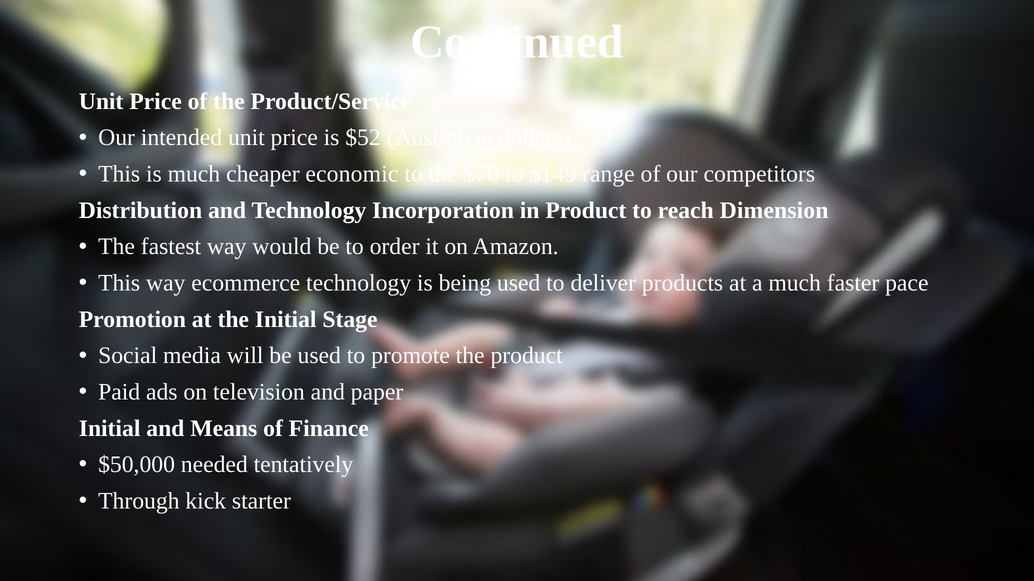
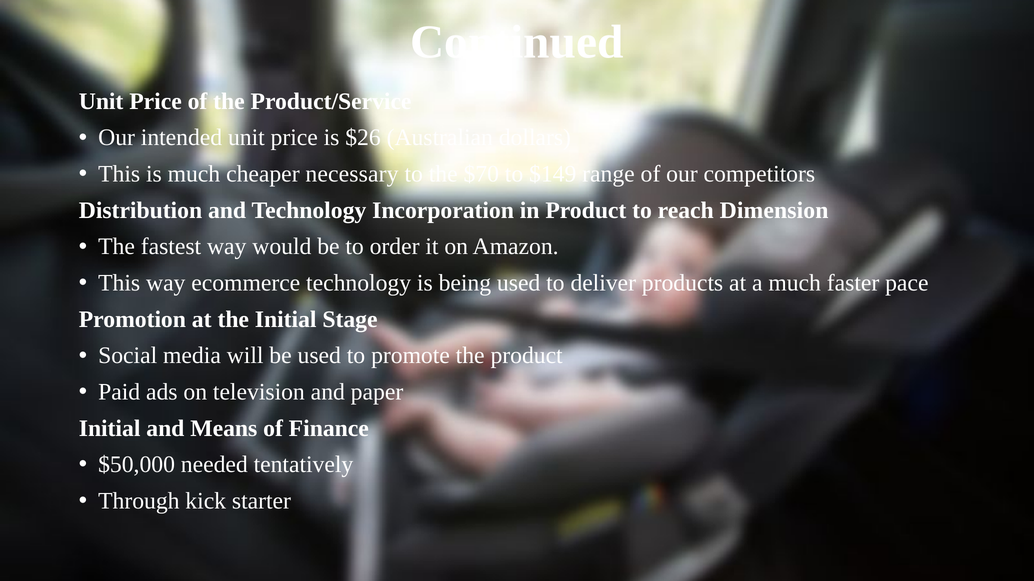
$52: $52 -> $26
economic: economic -> necessary
